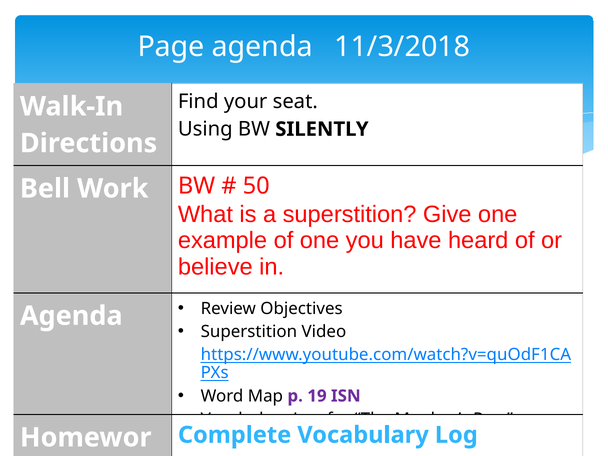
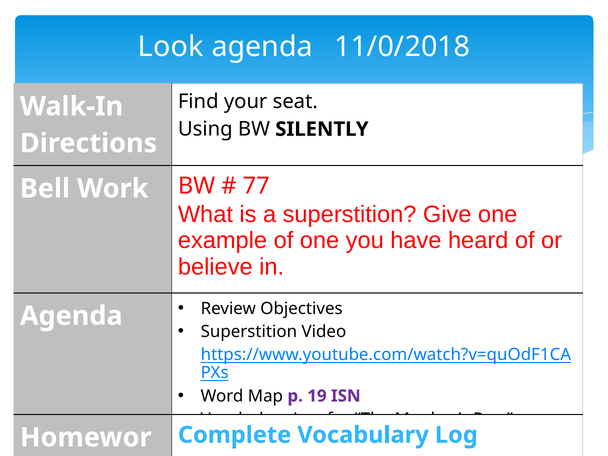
Page: Page -> Look
11/3/2018: 11/3/2018 -> 11/0/2018
50: 50 -> 77
